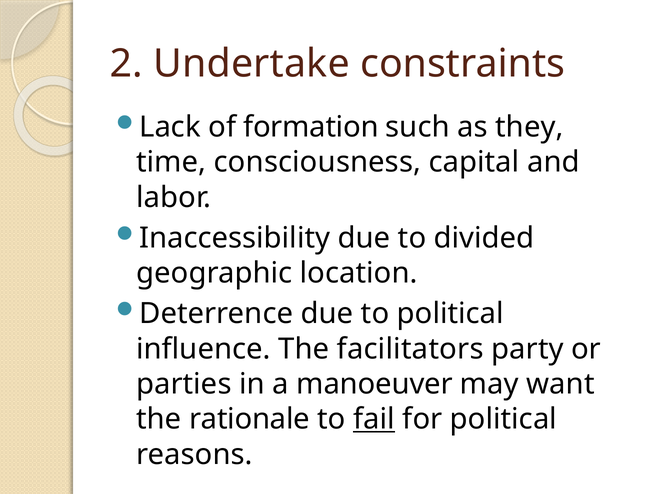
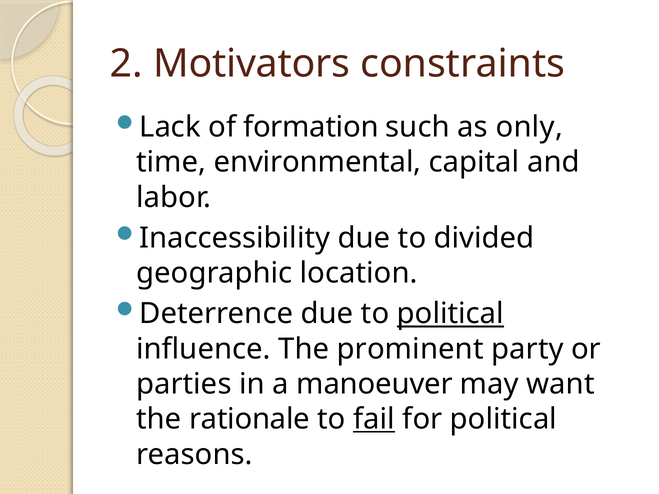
Undertake: Undertake -> Motivators
they: they -> only
consciousness: consciousness -> environmental
political at (450, 314) underline: none -> present
facilitators: facilitators -> prominent
